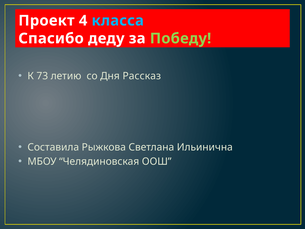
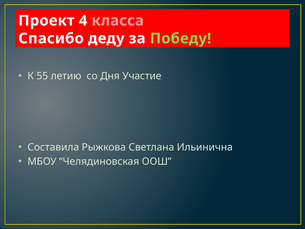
класса colour: light blue -> pink
73: 73 -> 55
Рассказ: Рассказ -> Участие
